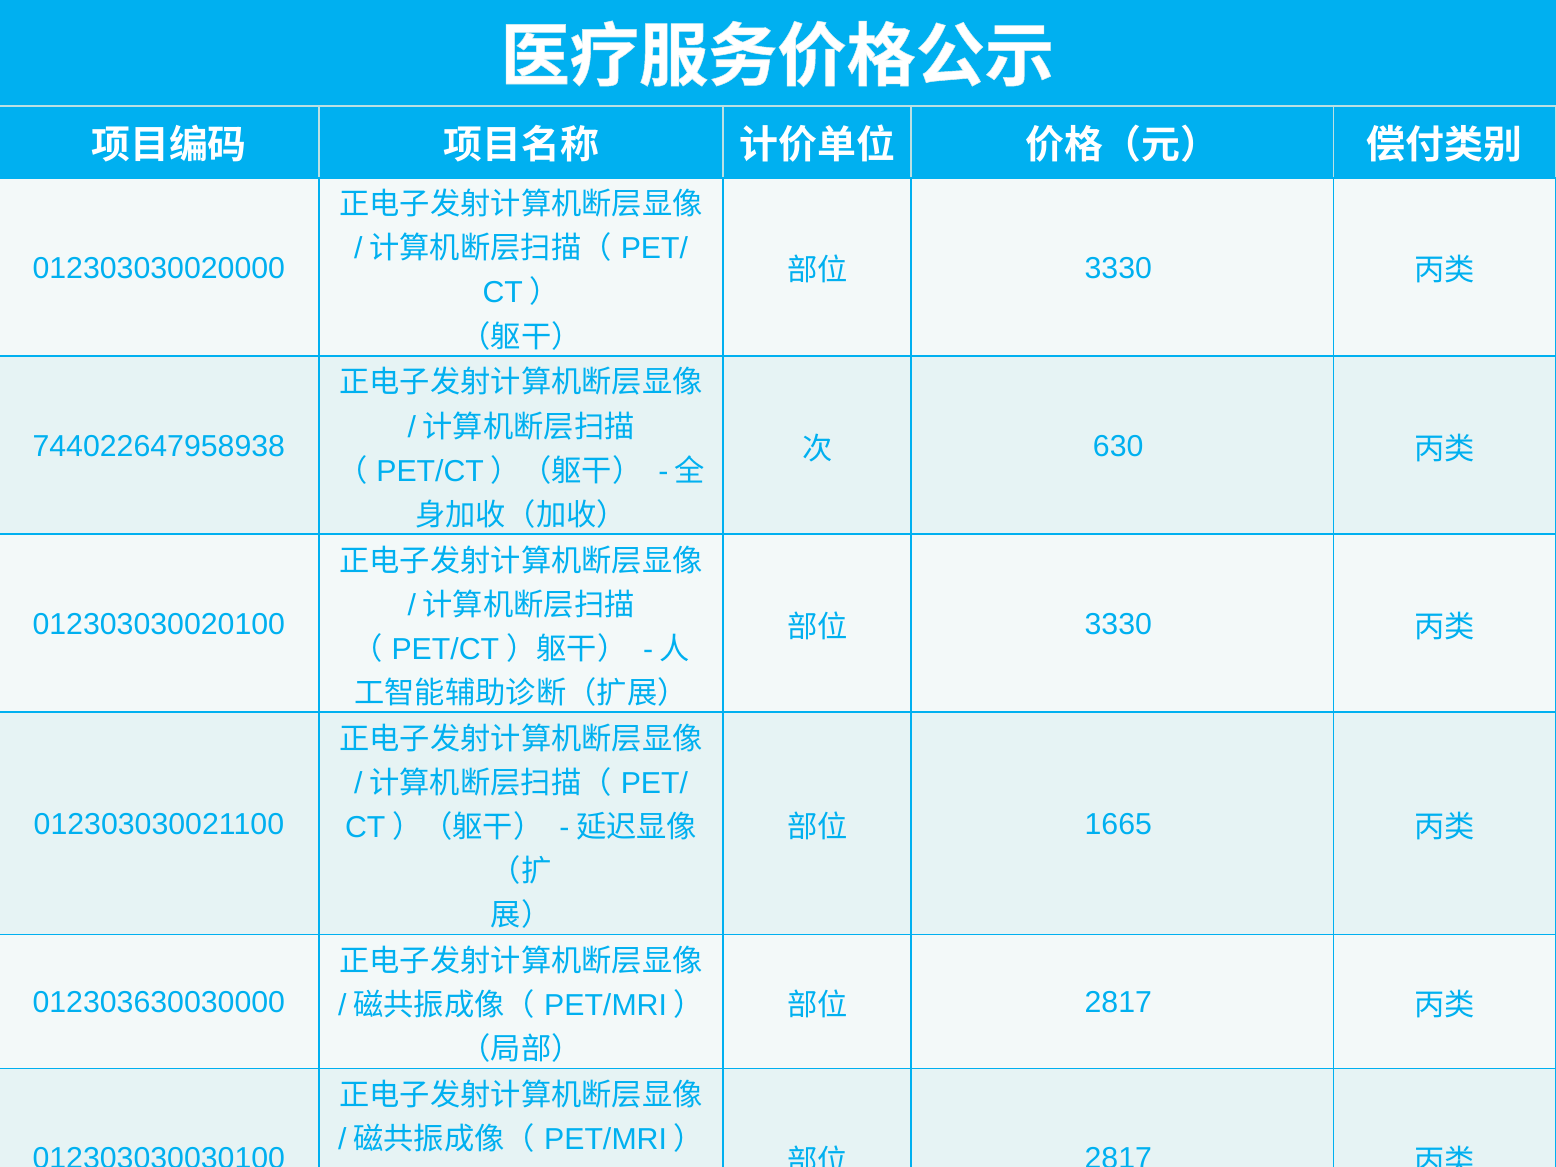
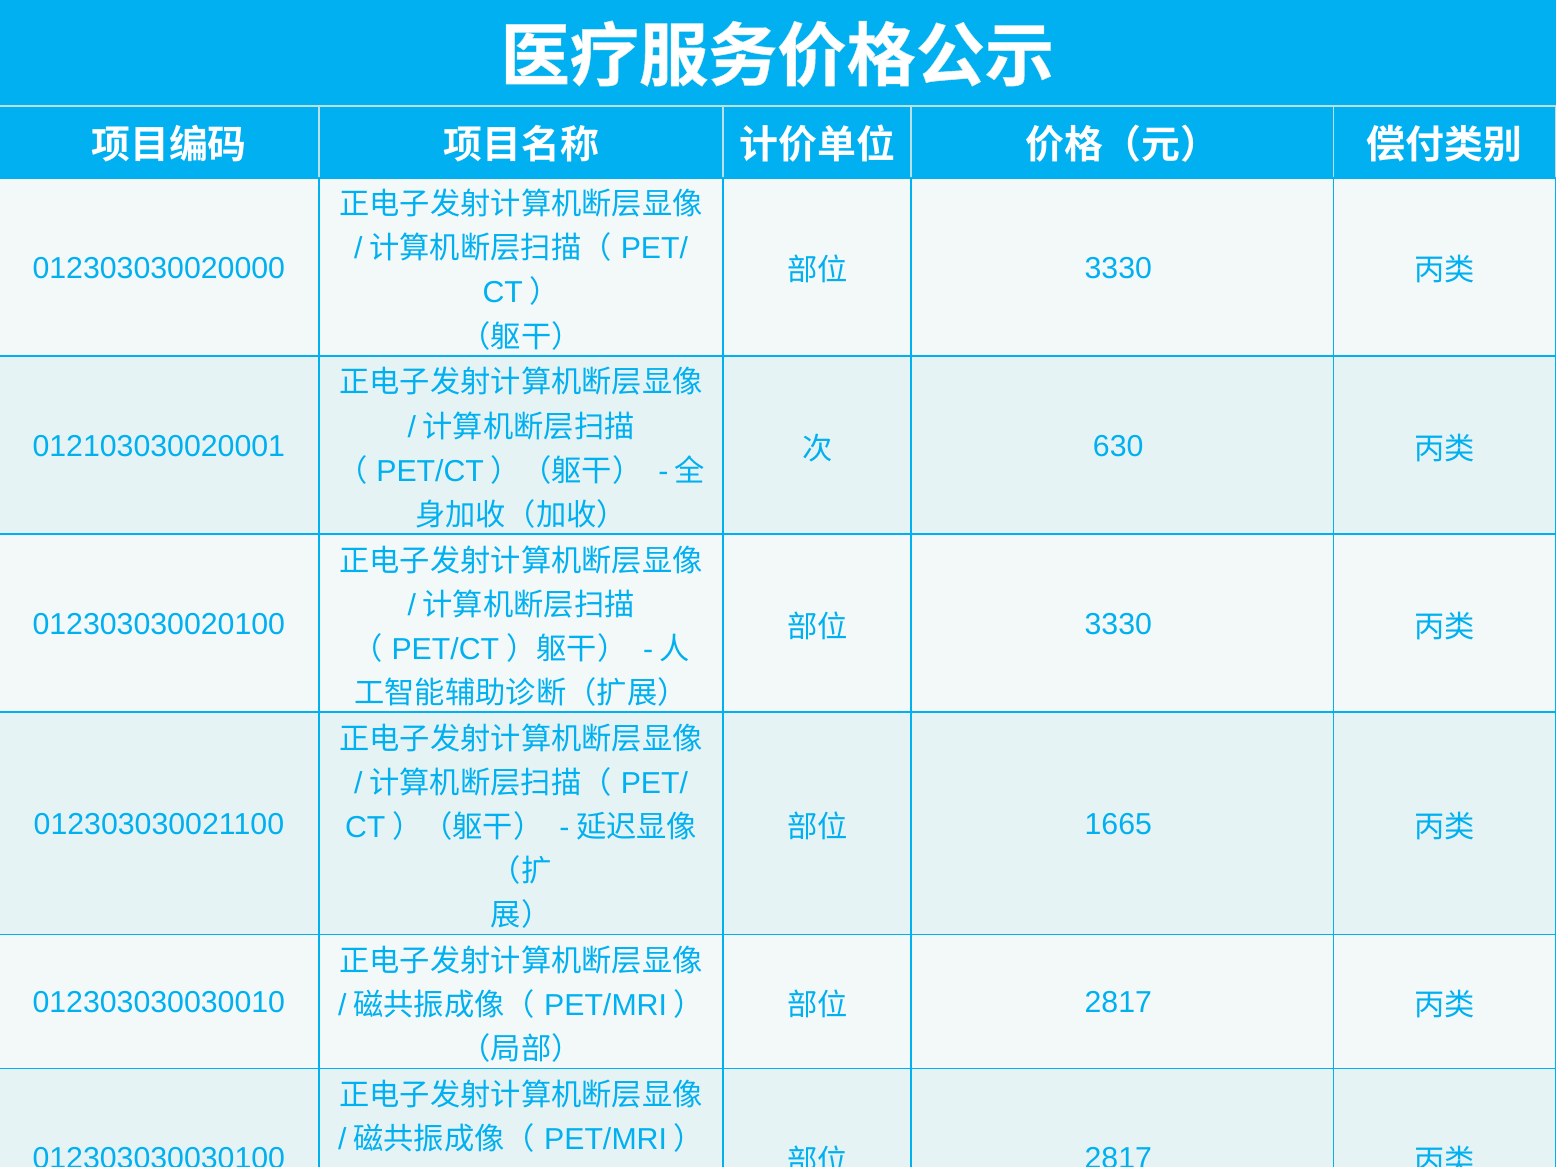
744022647958938: 744022647958938 -> 012103030020001
012303630030000: 012303630030000 -> 012303030030010
